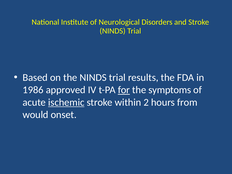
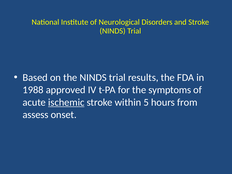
1986: 1986 -> 1988
for underline: present -> none
2: 2 -> 5
would: would -> assess
